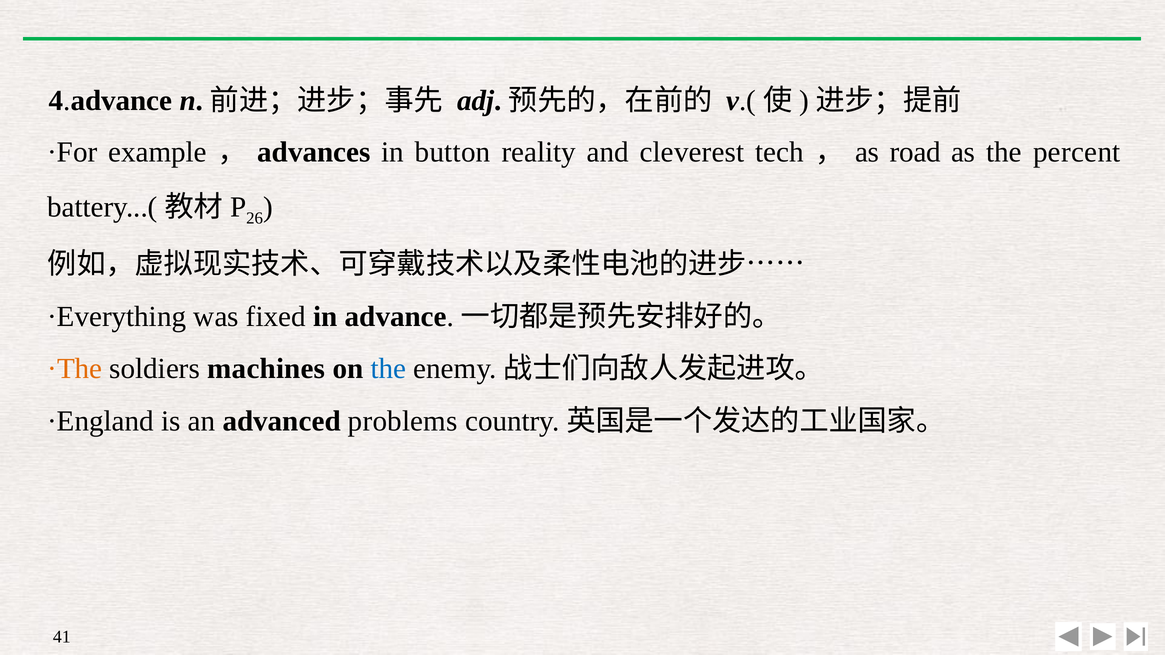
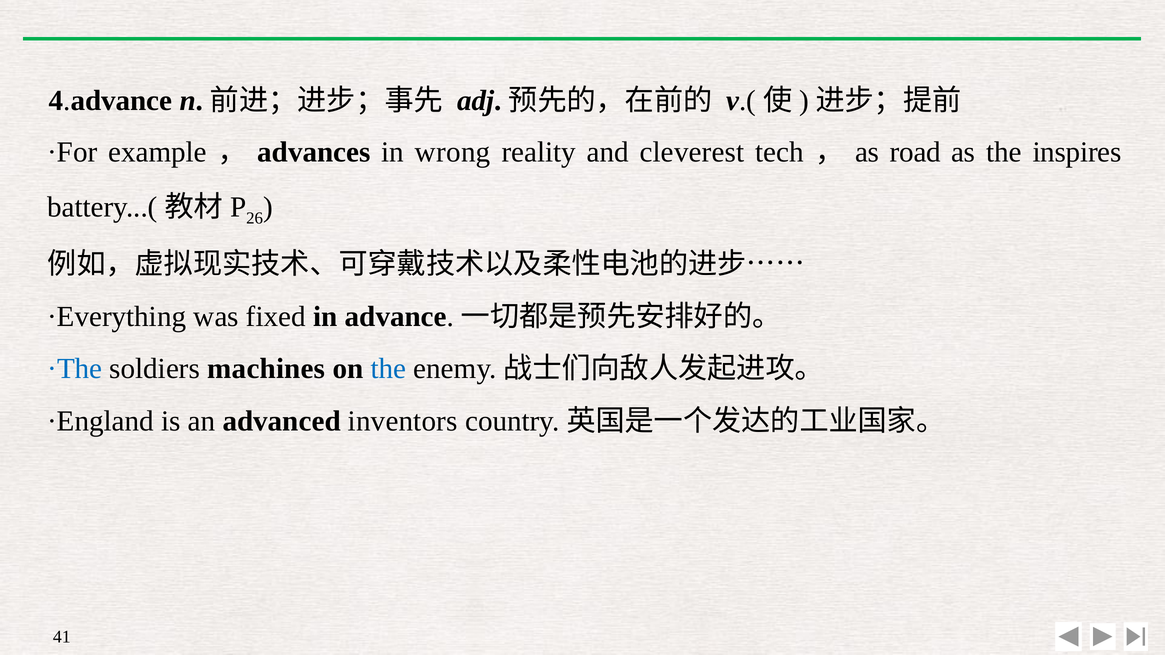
button: button -> wrong
percent: percent -> inspires
·The colour: orange -> blue
problems: problems -> inventors
